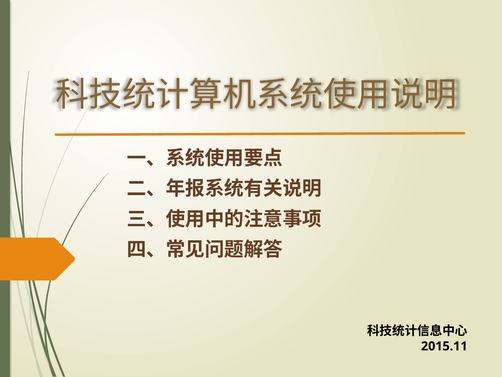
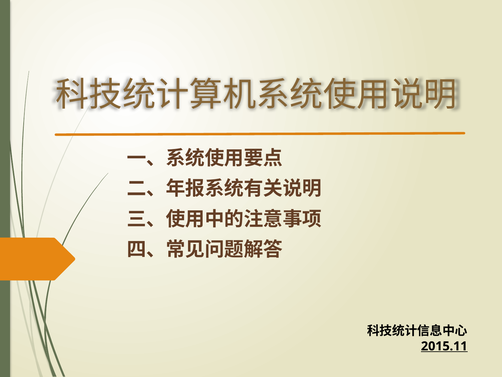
2015.11 underline: none -> present
